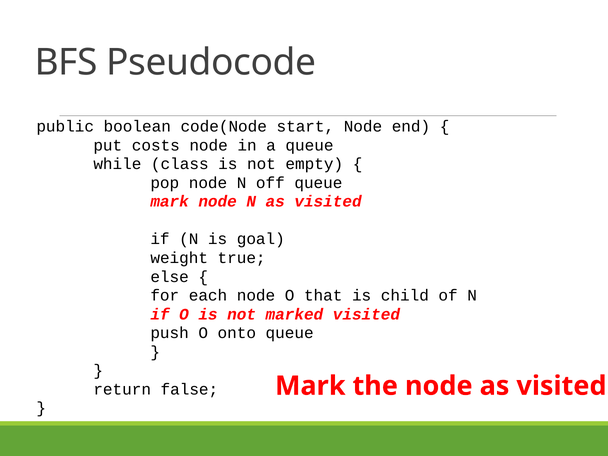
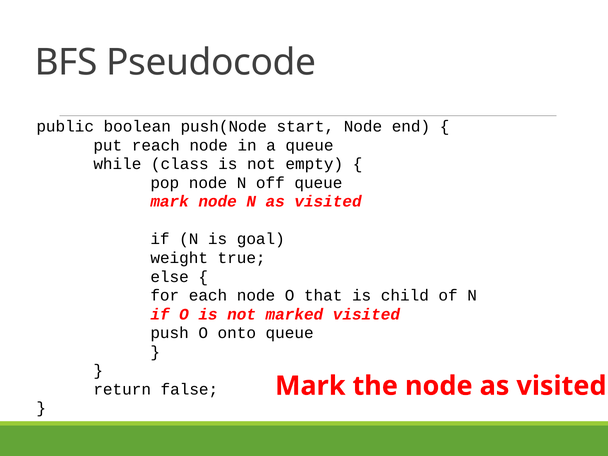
code(Node: code(Node -> push(Node
costs: costs -> reach
